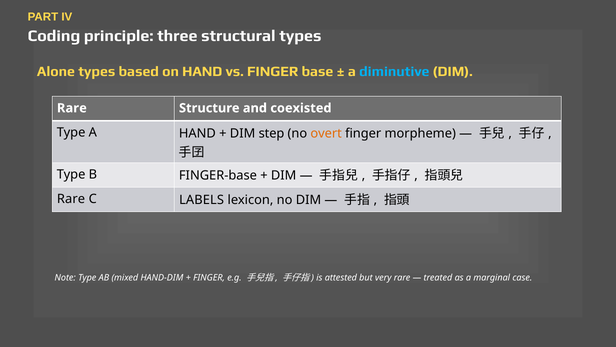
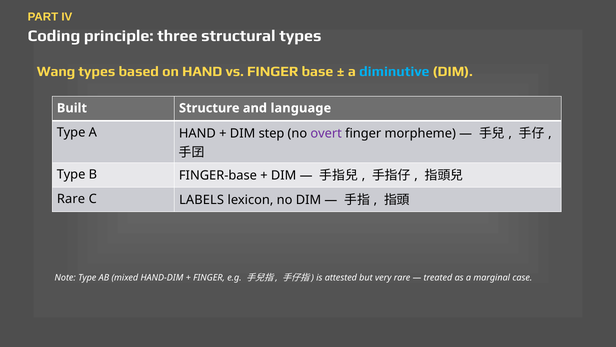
Alone: Alone -> Wang
Rare at (72, 108): Rare -> Built
coexisted: coexisted -> language
overt colour: orange -> purple
